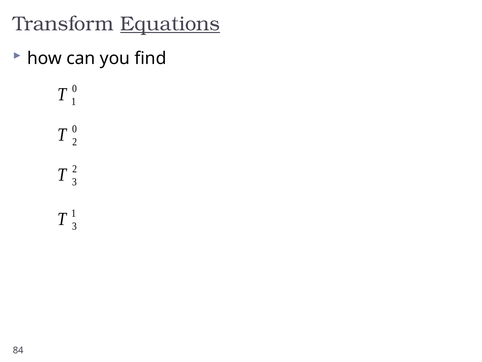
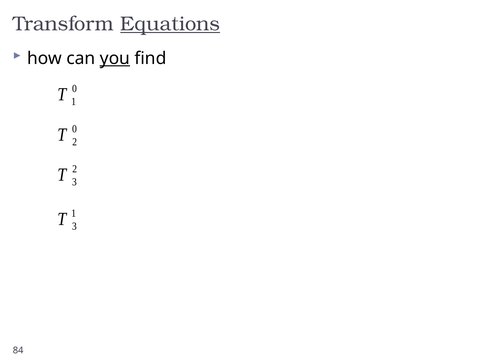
you underline: none -> present
